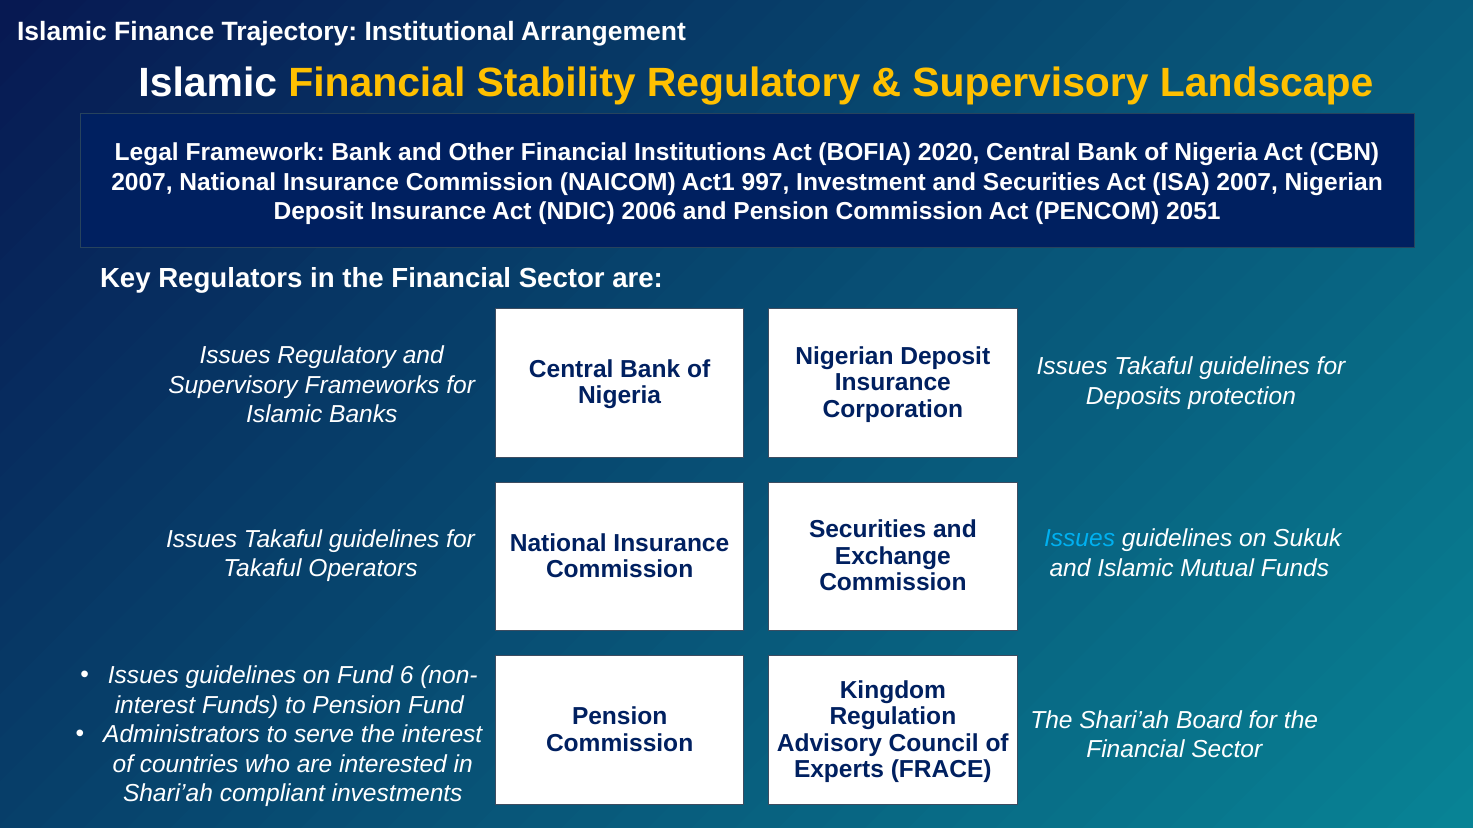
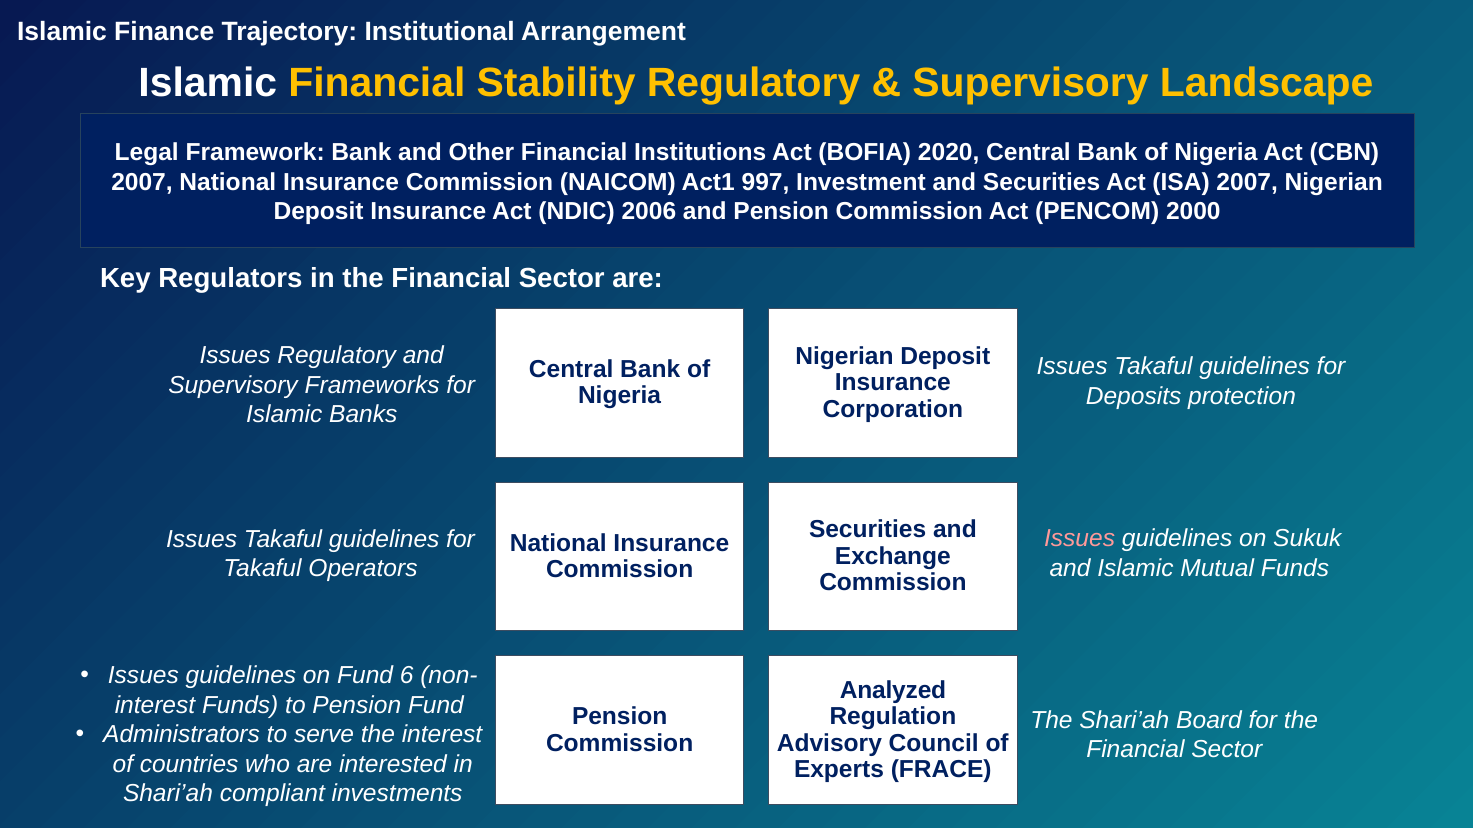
2051: 2051 -> 2000
Issues at (1080, 539) colour: light blue -> pink
Kingdom: Kingdom -> Analyzed
